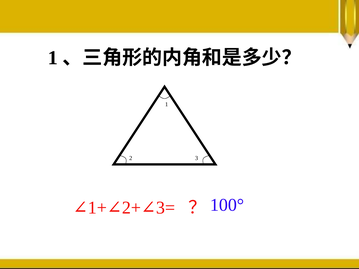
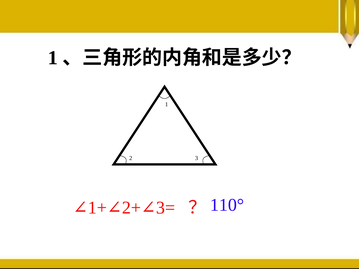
100°: 100° -> 110°
